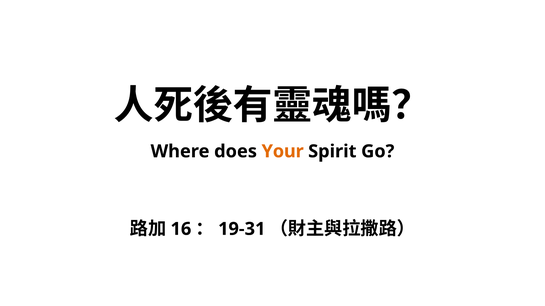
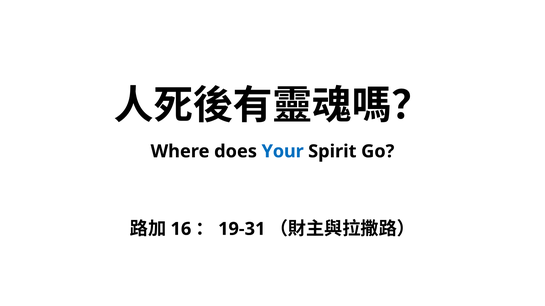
Your colour: orange -> blue
